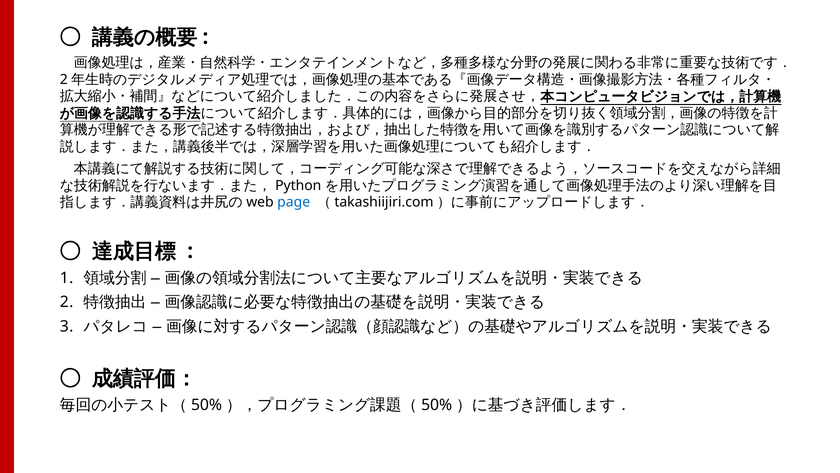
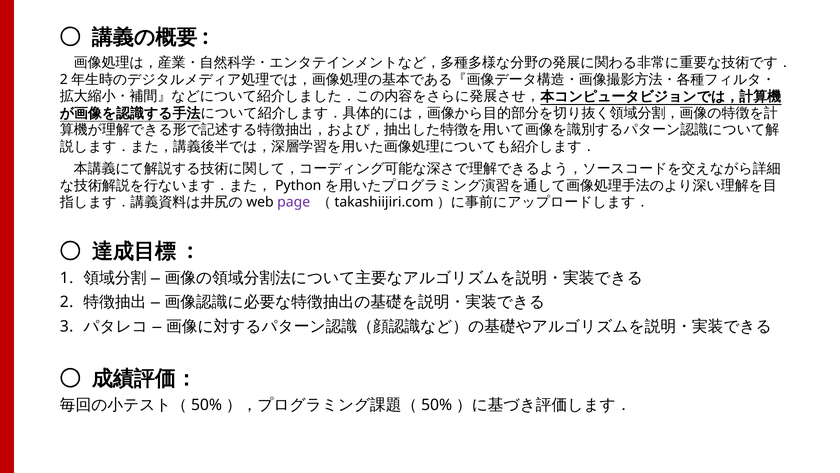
page colour: blue -> purple
